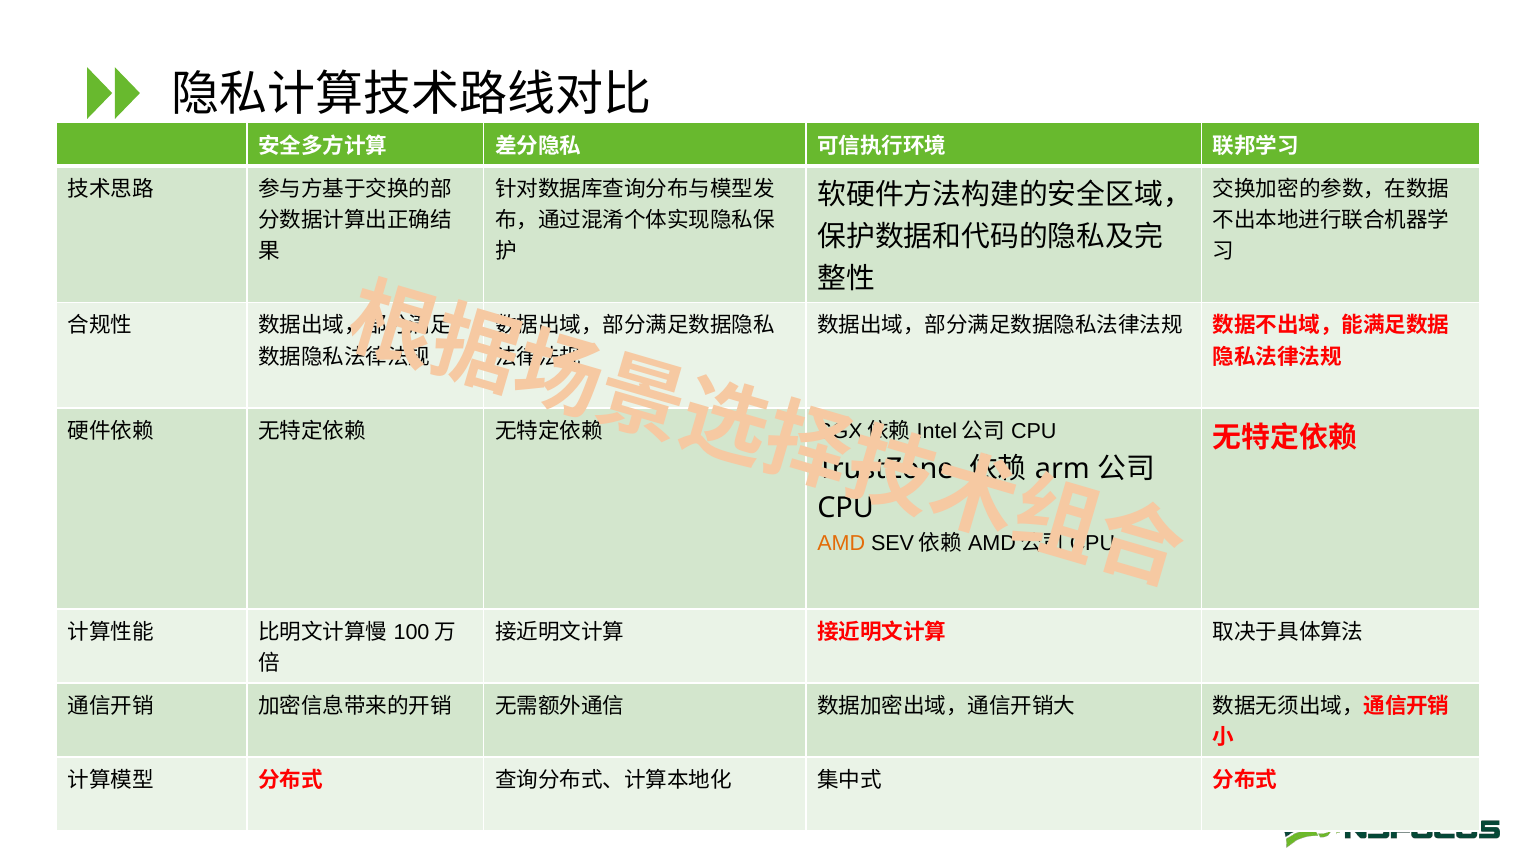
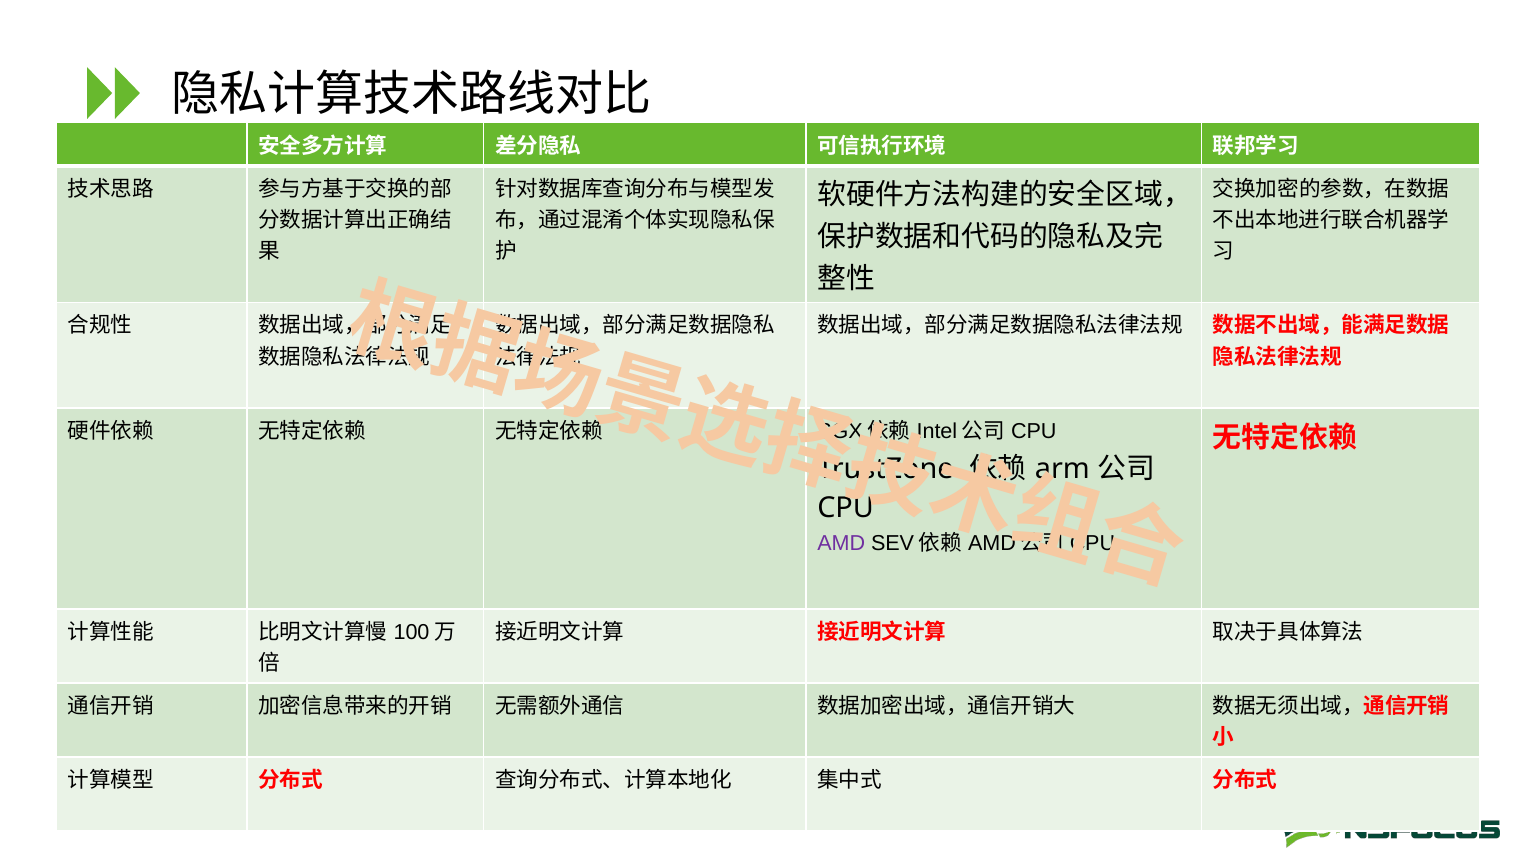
AMD colour: orange -> purple
